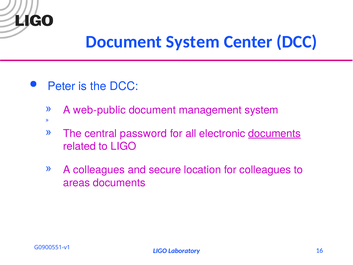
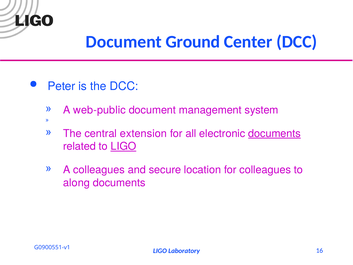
Document System: System -> Ground
password: password -> extension
LIGO at (123, 146) underline: none -> present
areas: areas -> along
